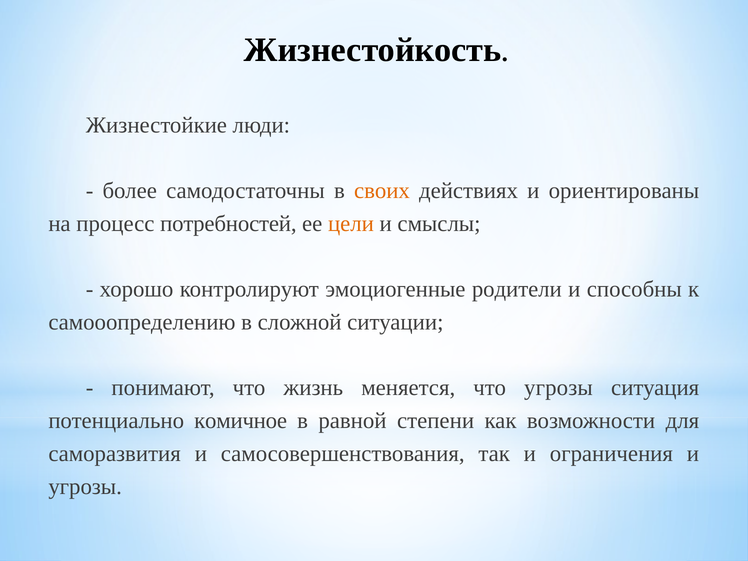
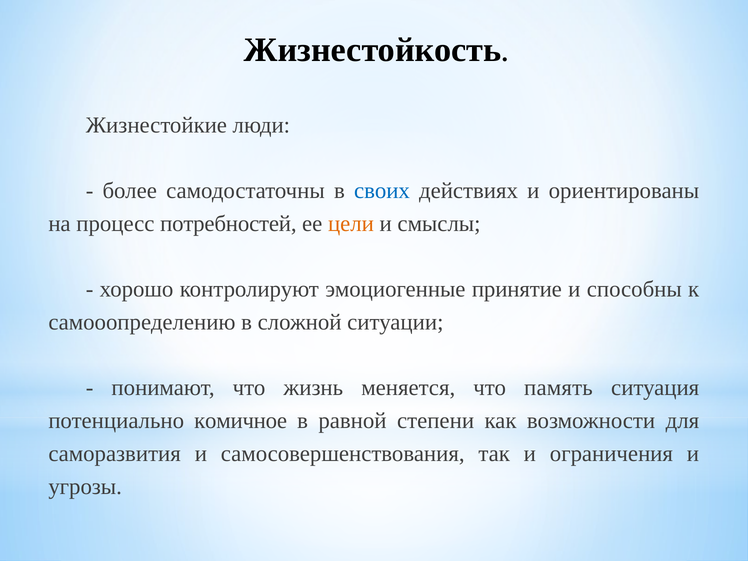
своих colour: orange -> blue
родители: родители -> принятие
что угрозы: угрозы -> память
